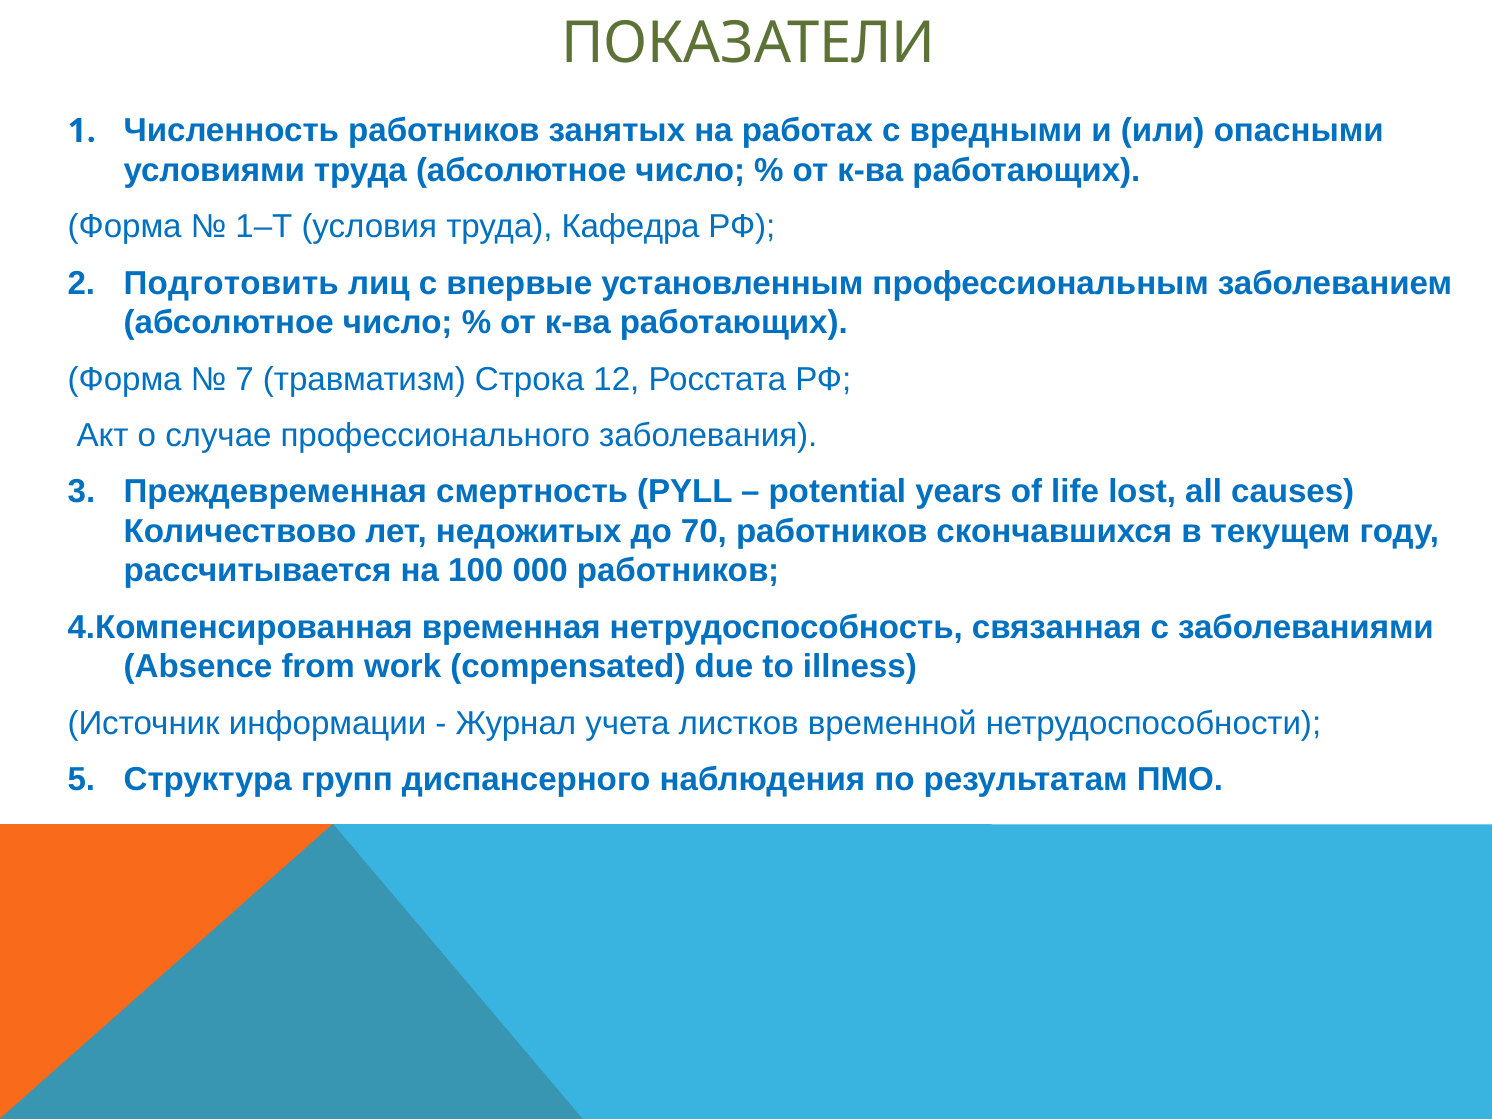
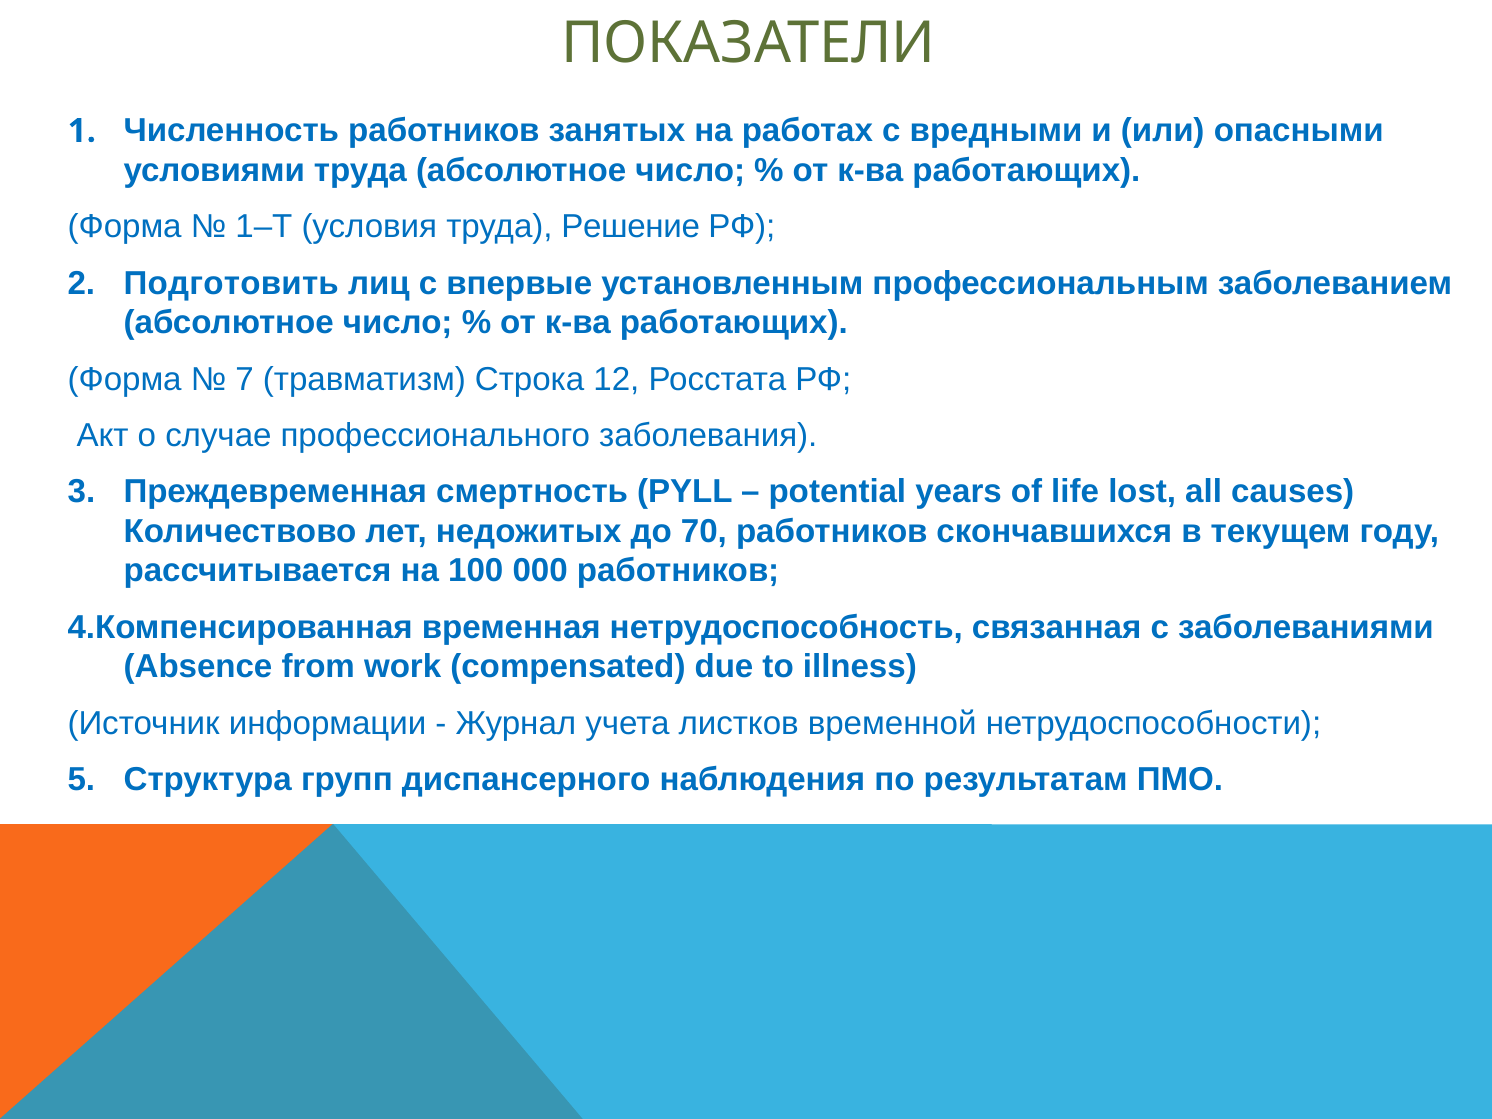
Кафедра: Кафедра -> Решение
